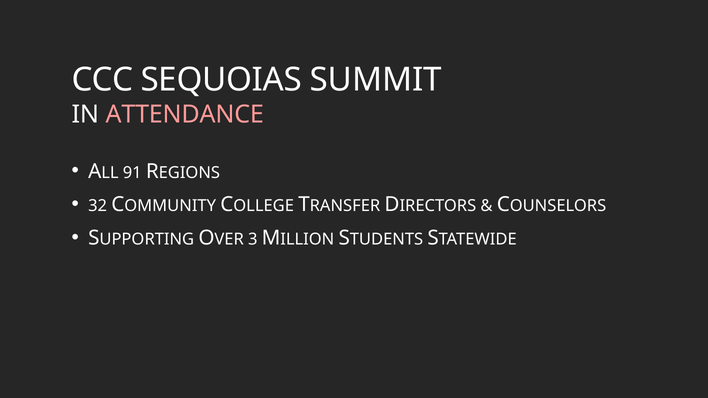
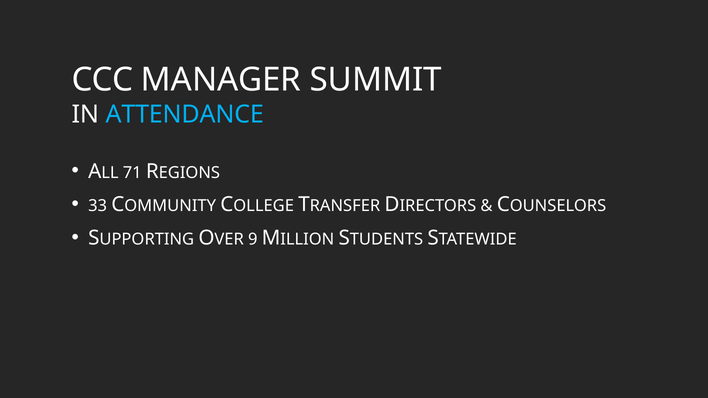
SEQUOIAS: SEQUOIAS -> MANAGER
ATTENDANCE colour: pink -> light blue
91: 91 -> 71
32: 32 -> 33
3: 3 -> 9
